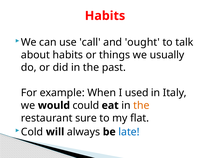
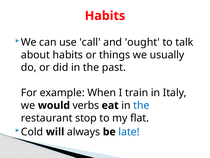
used: used -> train
could: could -> verbs
the at (141, 105) colour: orange -> blue
sure: sure -> stop
